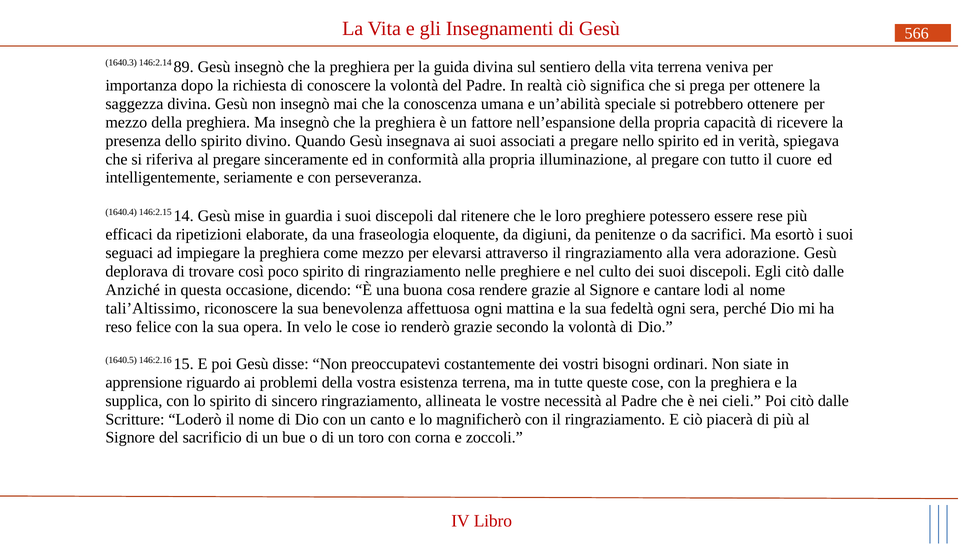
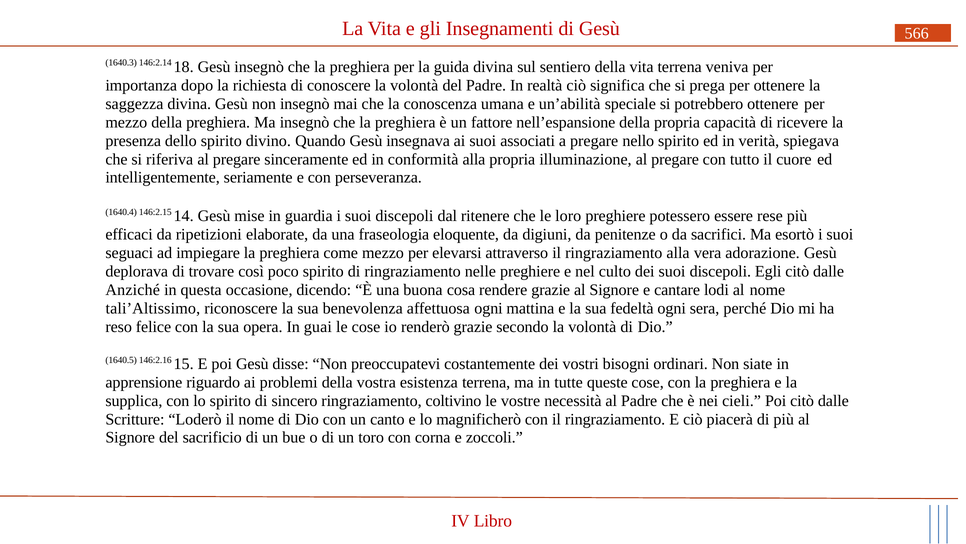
89: 89 -> 18
velo: velo -> guai
allineata: allineata -> coltivino
